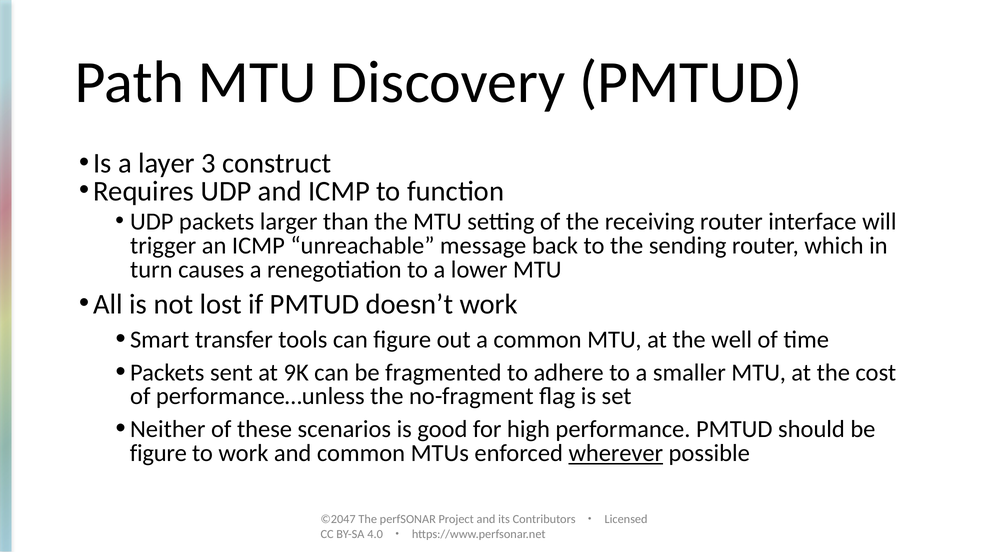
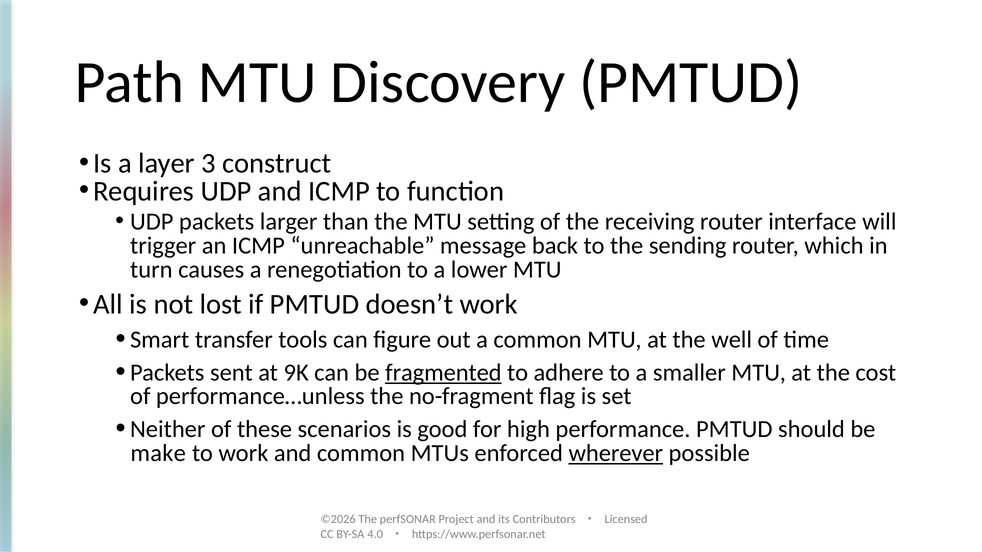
fragmented underline: none -> present
figure at (158, 454): figure -> make
©2047: ©2047 -> ©2026
